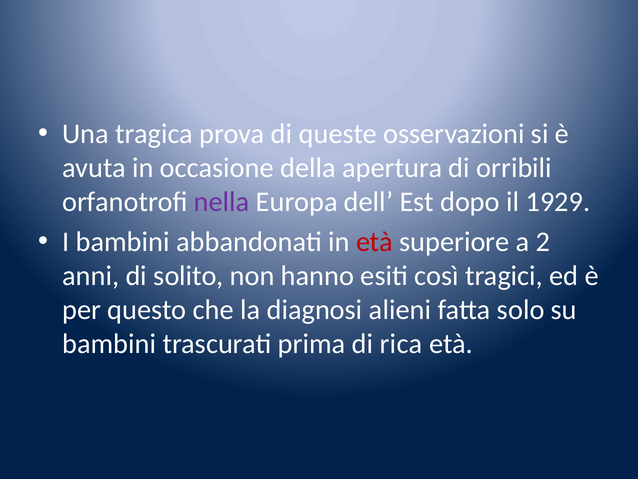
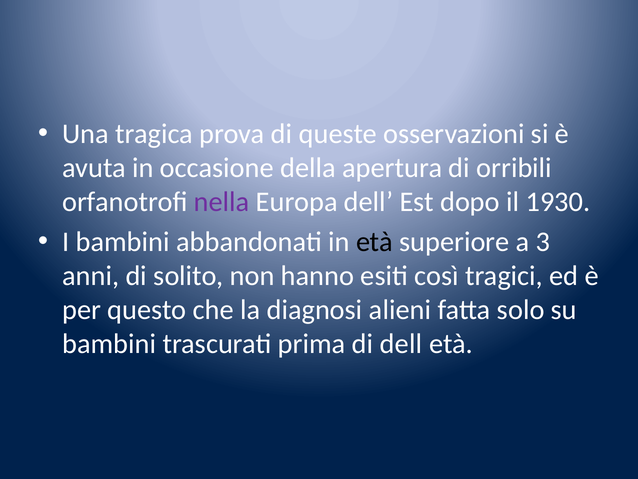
1929: 1929 -> 1930
età at (374, 242) colour: red -> black
2: 2 -> 3
di rica: rica -> dell
